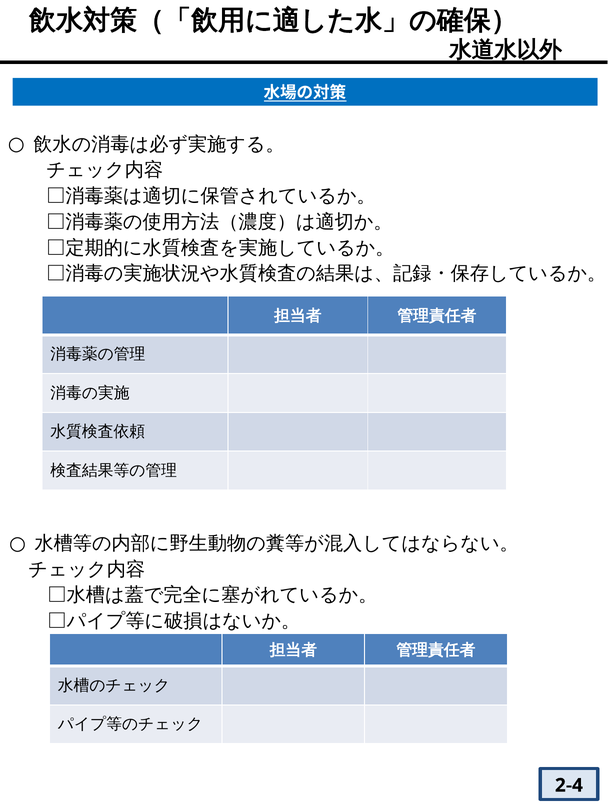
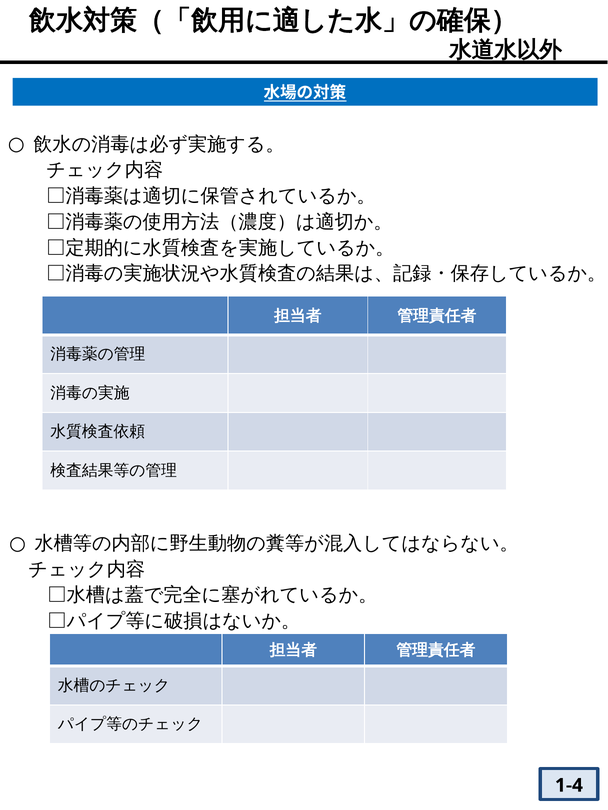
2-4: 2-4 -> 1-4
